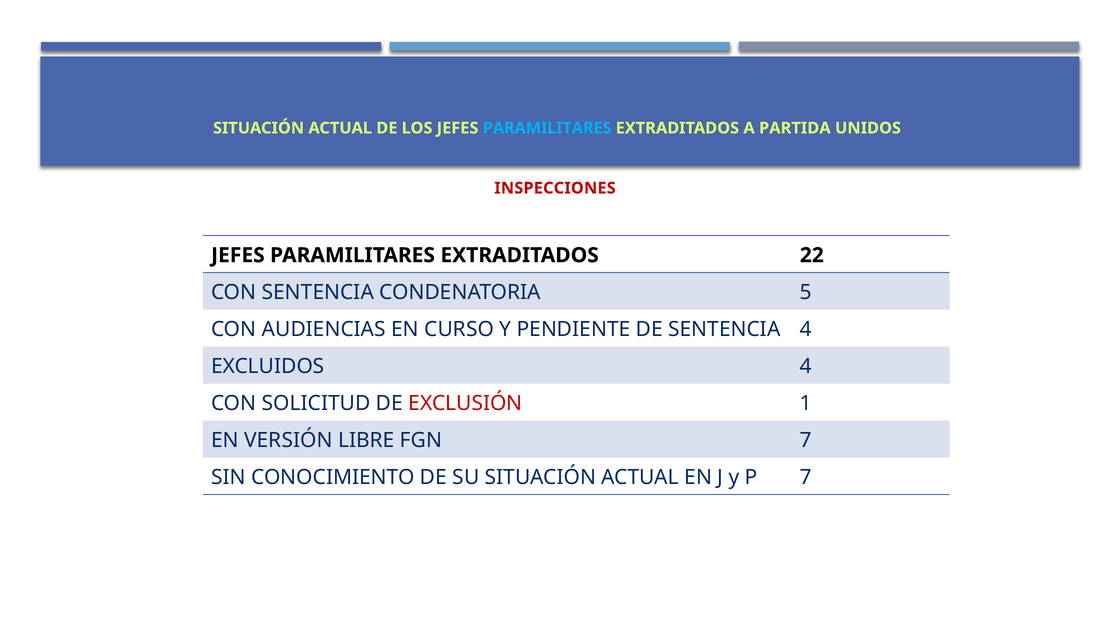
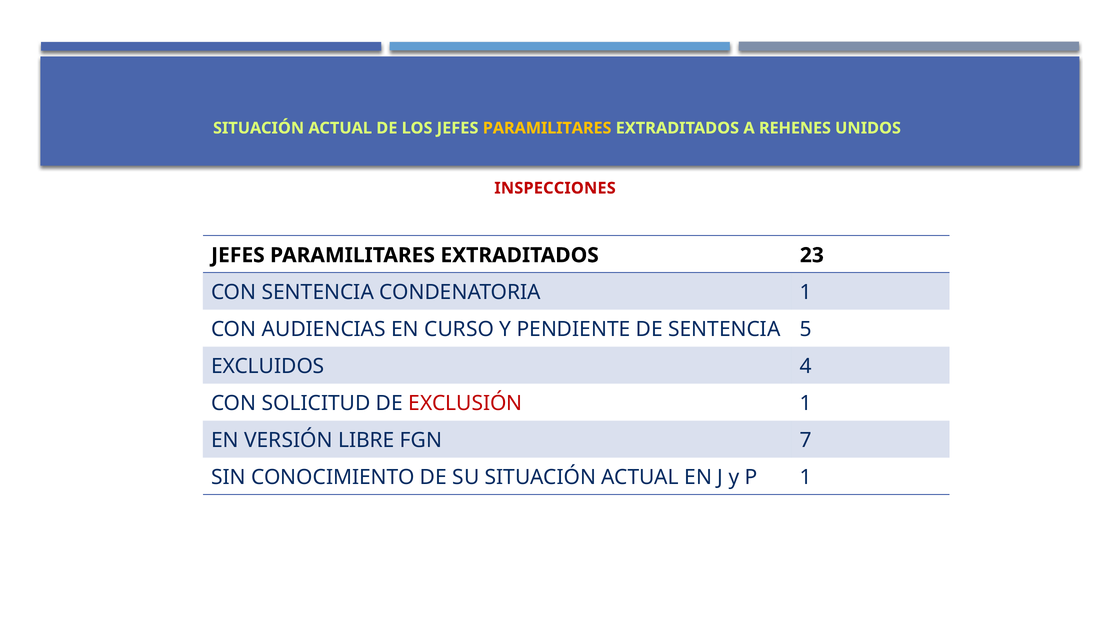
PARAMILITARES at (547, 128) colour: light blue -> yellow
PARTIDA: PARTIDA -> REHENES
22: 22 -> 23
CONDENATORIA 5: 5 -> 1
SENTENCIA 4: 4 -> 5
P 7: 7 -> 1
